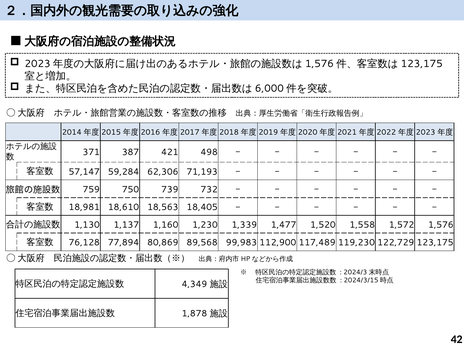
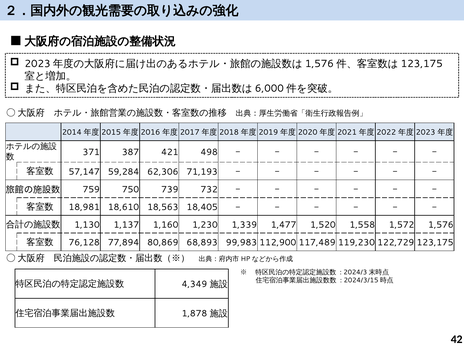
89,568: 89,568 -> 68,893
